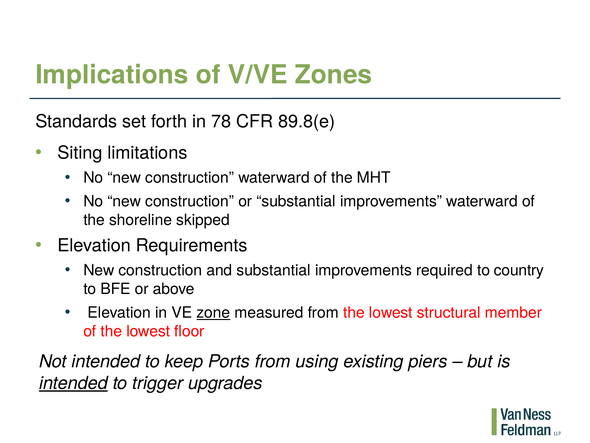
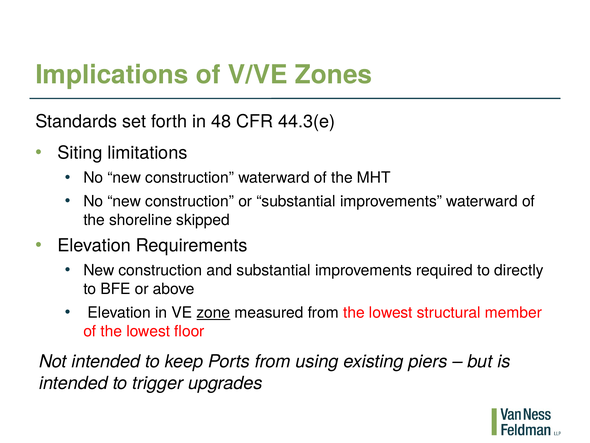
78: 78 -> 48
89.8(e: 89.8(e -> 44.3(e
country: country -> directly
intended at (73, 383) underline: present -> none
